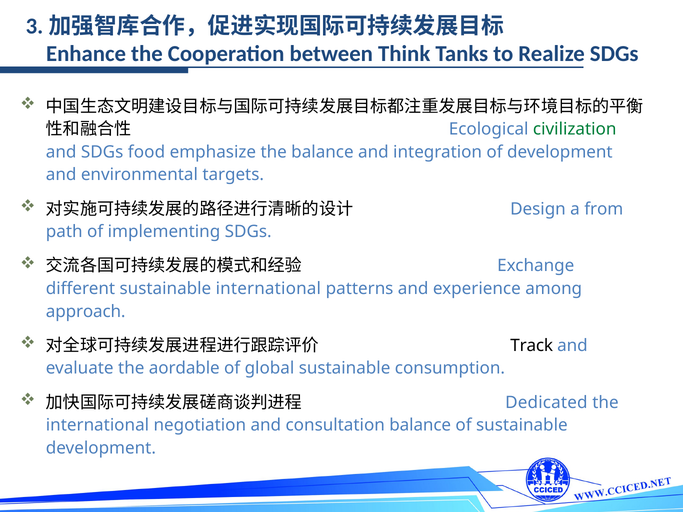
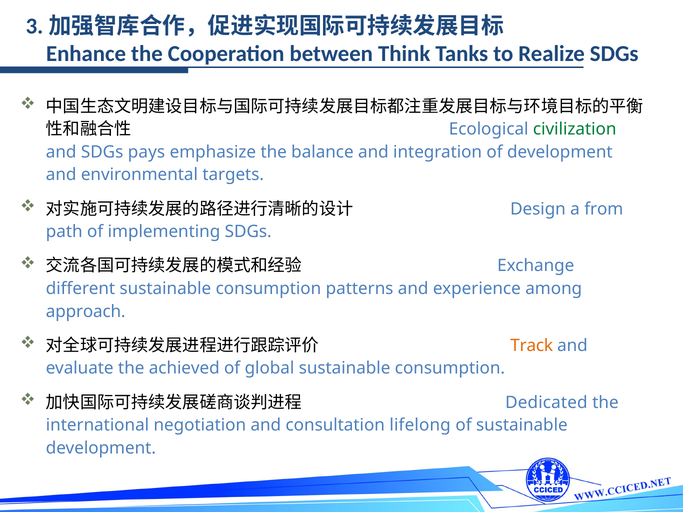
food: food -> pays
different sustainable international: international -> consumption
Track colour: black -> orange
aordable: aordable -> achieved
consultation balance: balance -> lifelong
